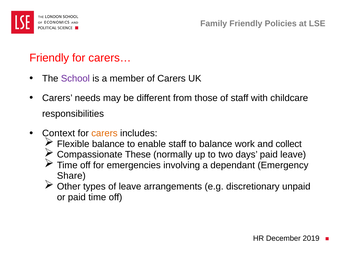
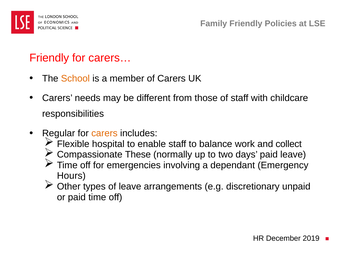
School colour: purple -> orange
Context: Context -> Regular
Flexible balance: balance -> hospital
Share: Share -> Hours
